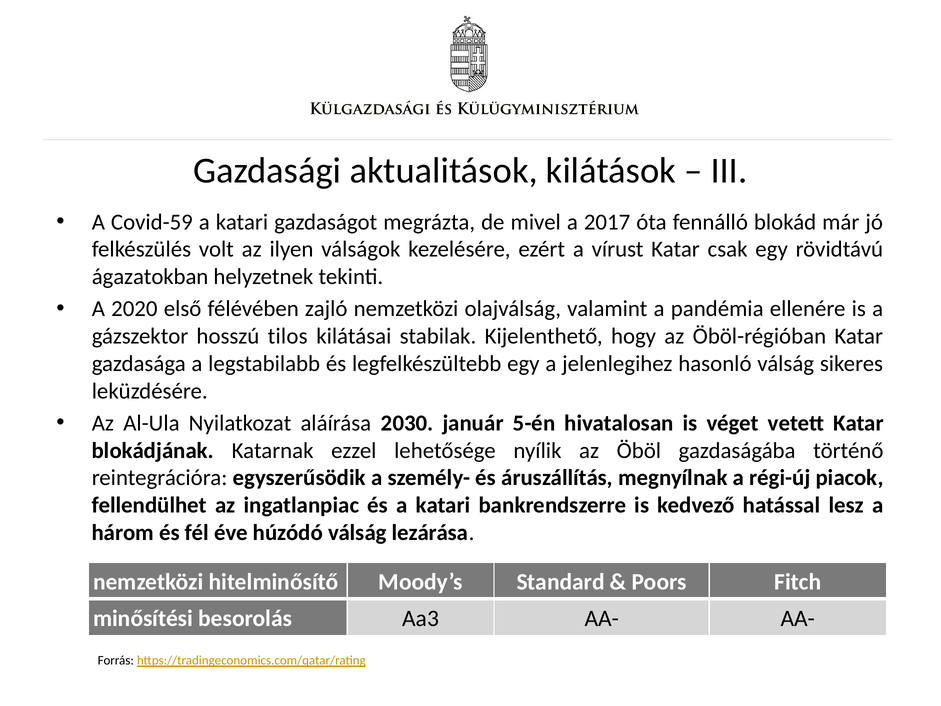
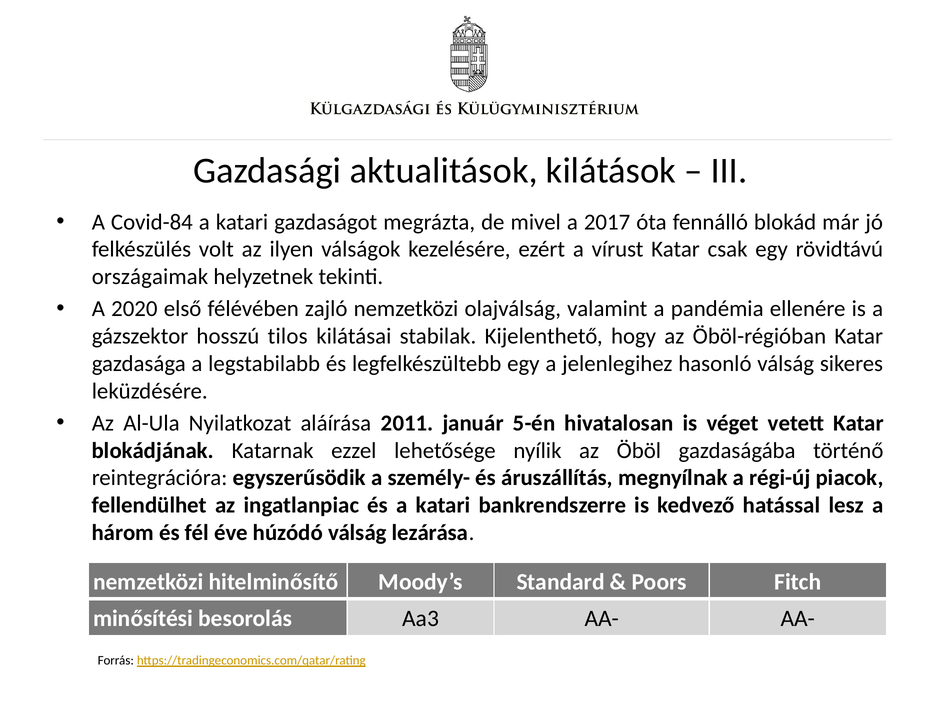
Covid-59: Covid-59 -> Covid-84
ágazatokban: ágazatokban -> országaimak
2030: 2030 -> 2011
